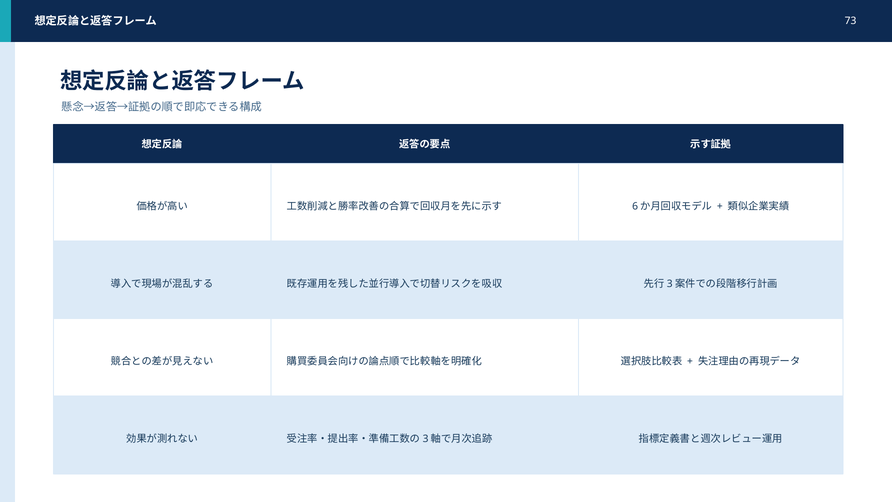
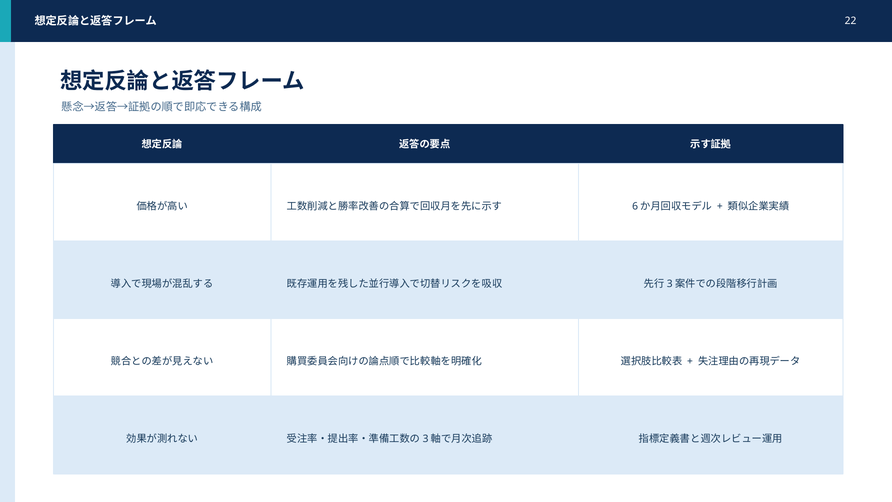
73: 73 -> 22
